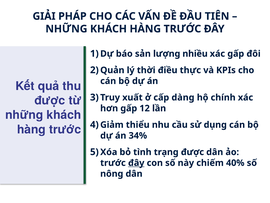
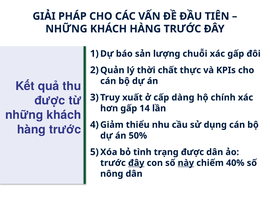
nhiều: nhiều -> chuỗi
điều: điều -> chất
12: 12 -> 14
34%: 34% -> 50%
này underline: none -> present
